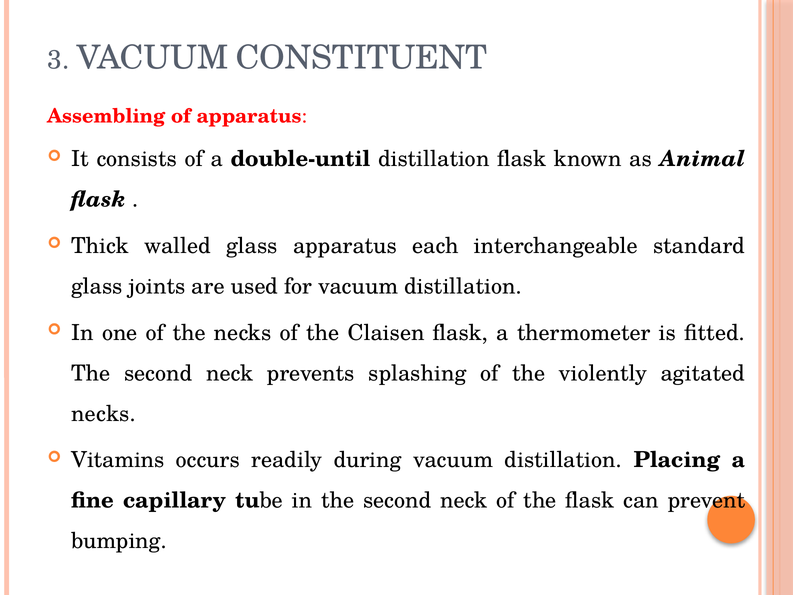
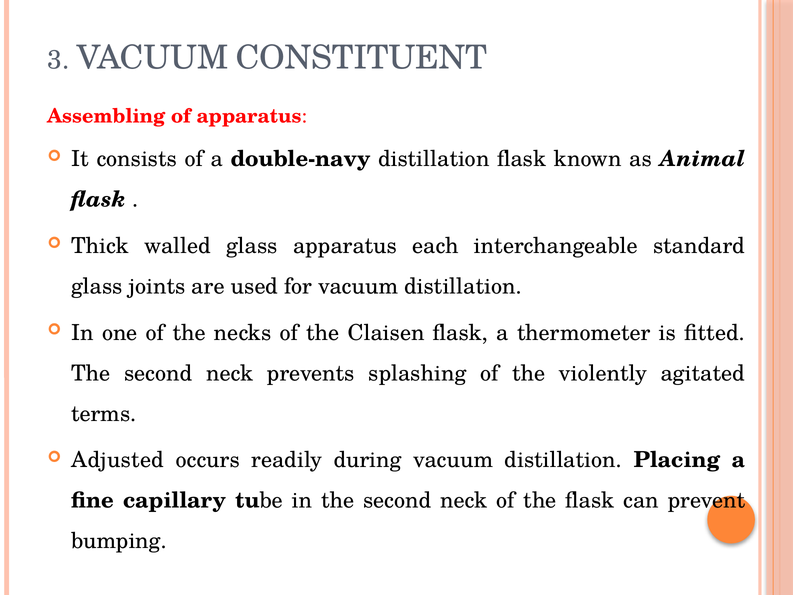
double-until: double-until -> double-navy
necks at (104, 414): necks -> terms
Vitamins: Vitamins -> Adjusted
